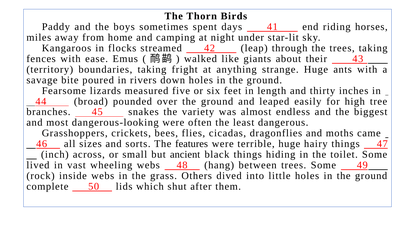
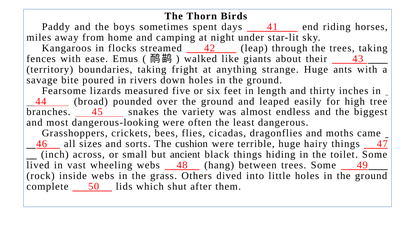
features: features -> cushion
